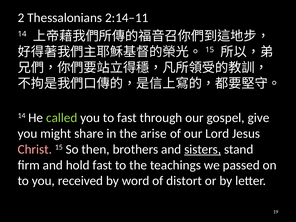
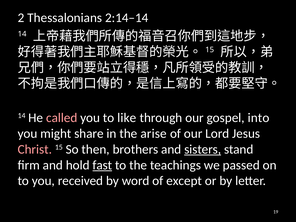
2:14–11: 2:14–11 -> 2:14–14
called colour: light green -> pink
to fast: fast -> like
give: give -> into
fast at (102, 165) underline: none -> present
distort: distort -> except
